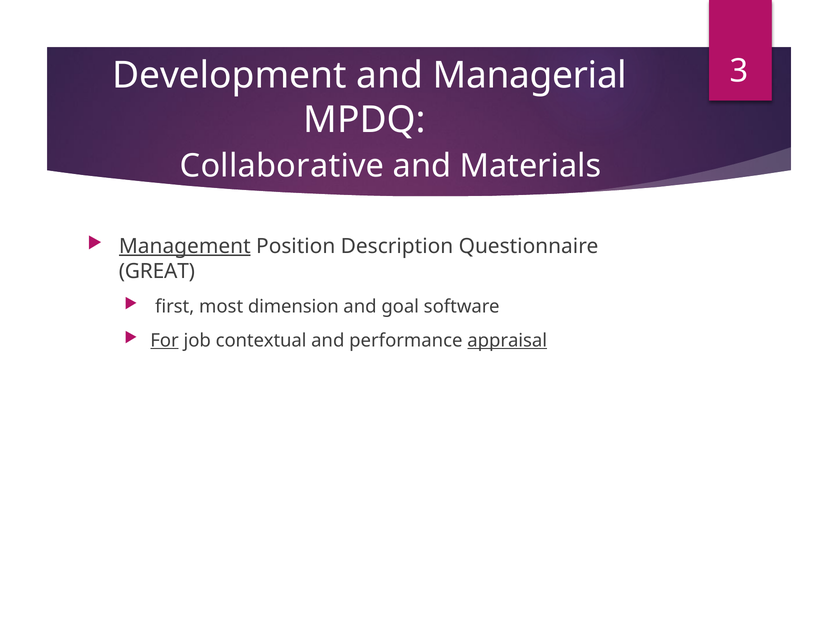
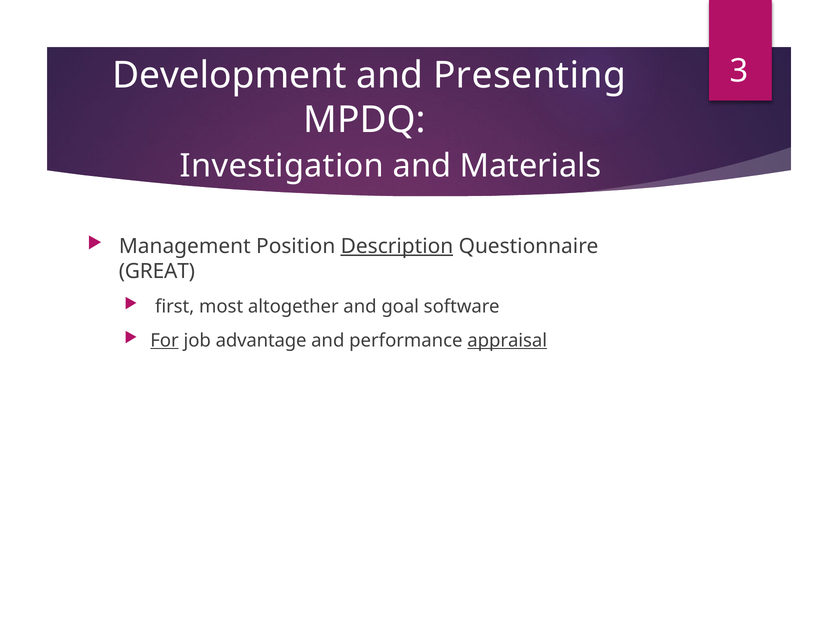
Managerial: Managerial -> Presenting
Collaborative: Collaborative -> Investigation
Management underline: present -> none
Description underline: none -> present
dimension: dimension -> altogether
contextual: contextual -> advantage
